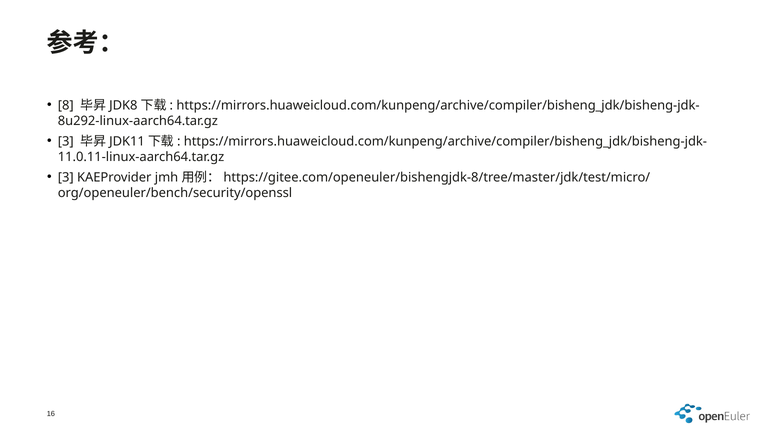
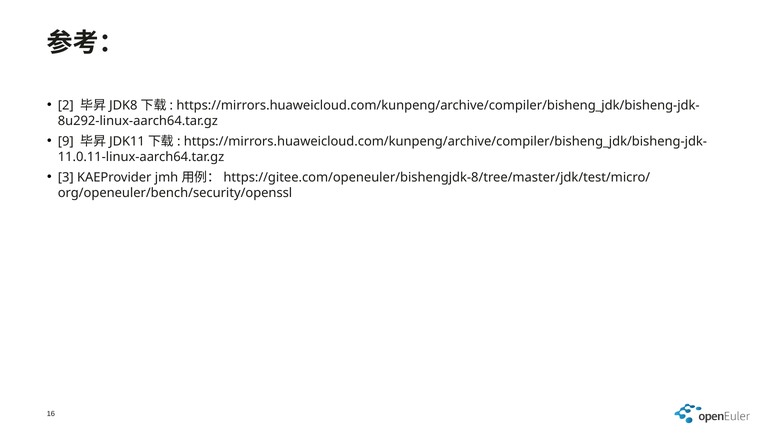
8: 8 -> 2
3 at (66, 141): 3 -> 9
